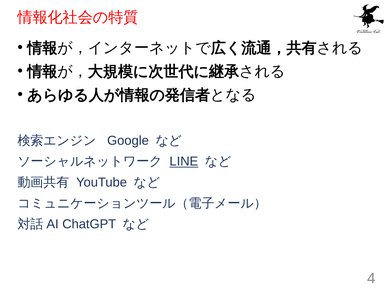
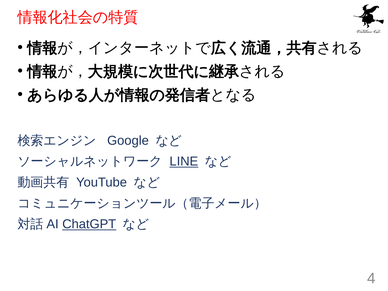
ChatGPT underline: none -> present
